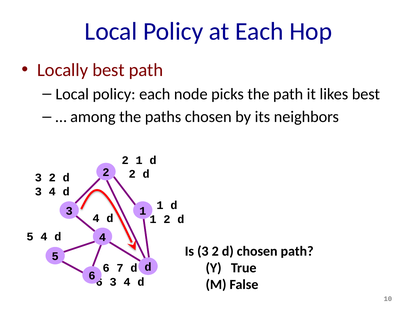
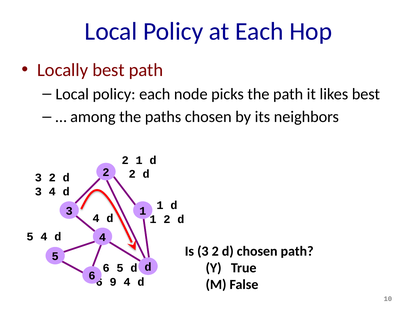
6 7: 7 -> 5
3 at (113, 282): 3 -> 9
